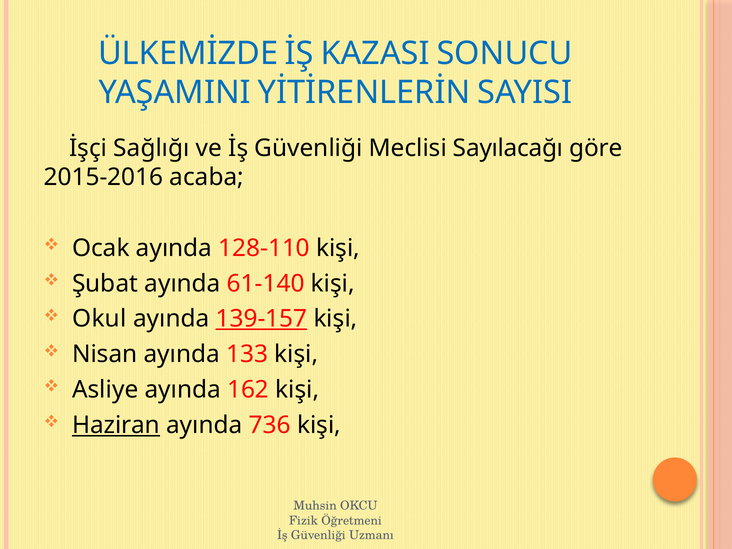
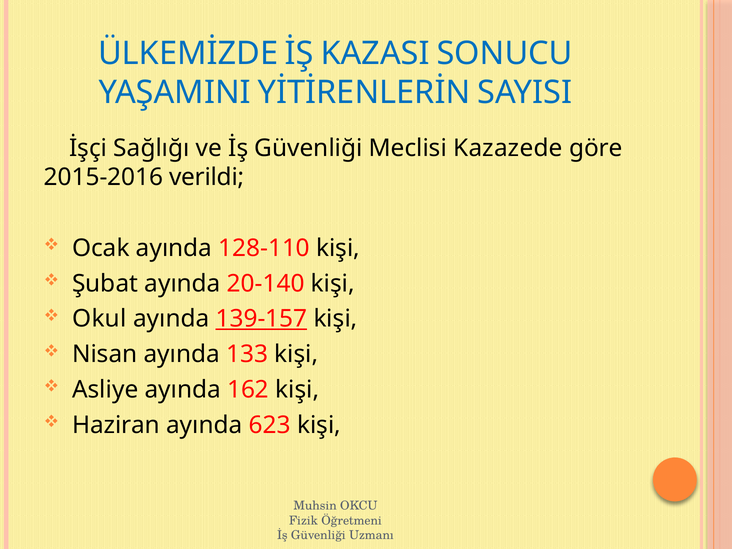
Sayılacağı: Sayılacağı -> Kazazede
acaba: acaba -> verildi
61-140: 61-140 -> 20-140
Haziran underline: present -> none
736: 736 -> 623
